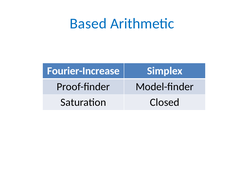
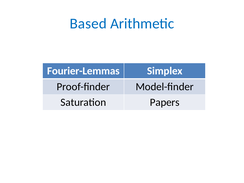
Fourier-Increase: Fourier-Increase -> Fourier-Lemmas
Closed: Closed -> Papers
